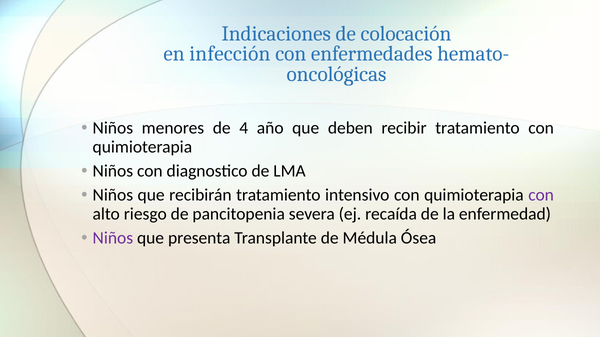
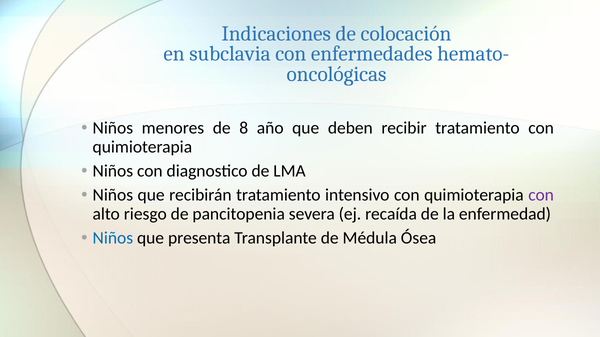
infección: infección -> subclavia
4: 4 -> 8
Niños at (113, 238) colour: purple -> blue
